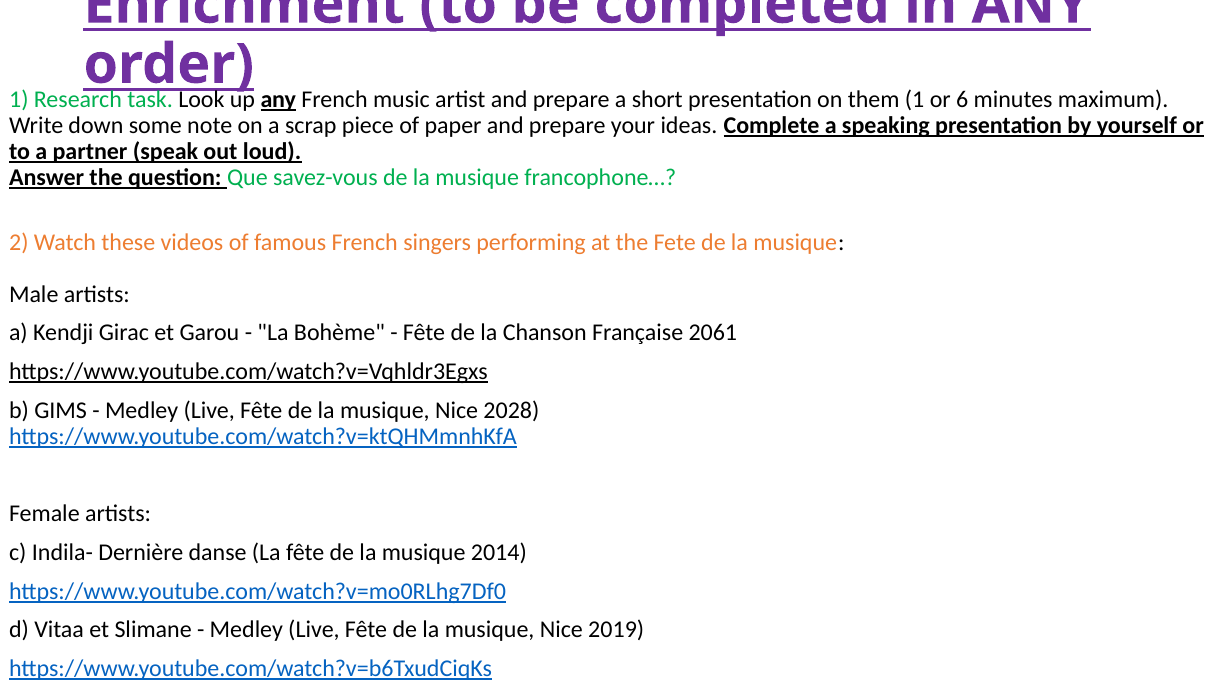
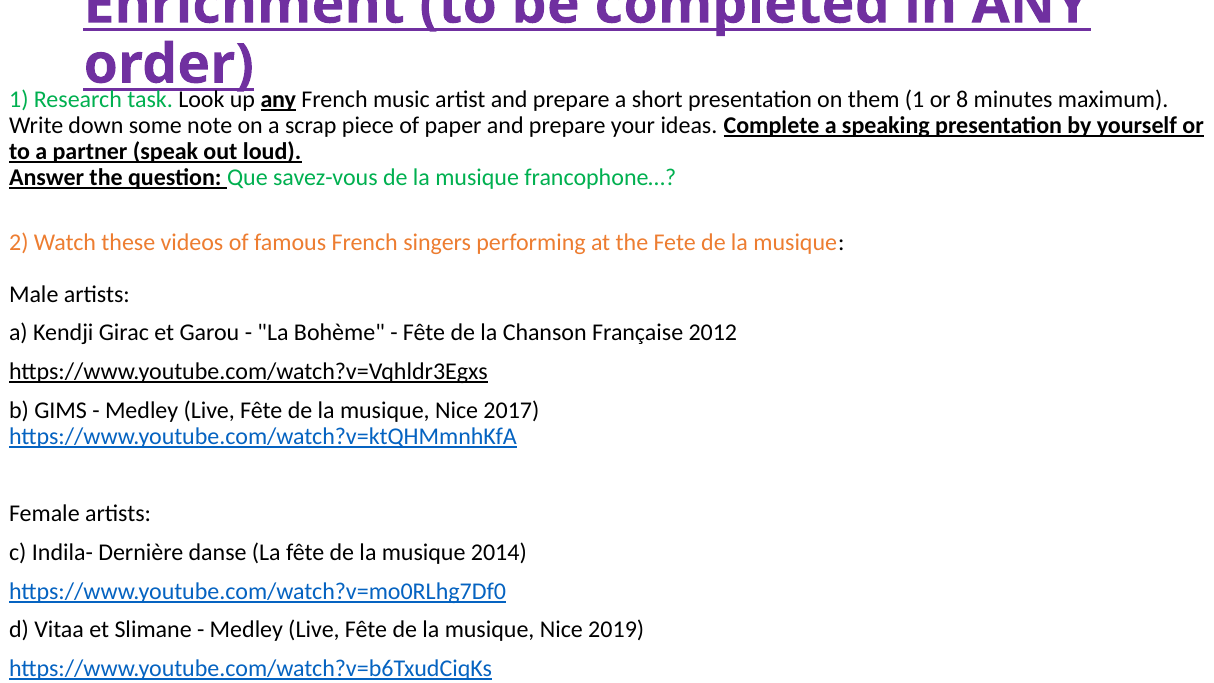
6: 6 -> 8
2061: 2061 -> 2012
2028: 2028 -> 2017
